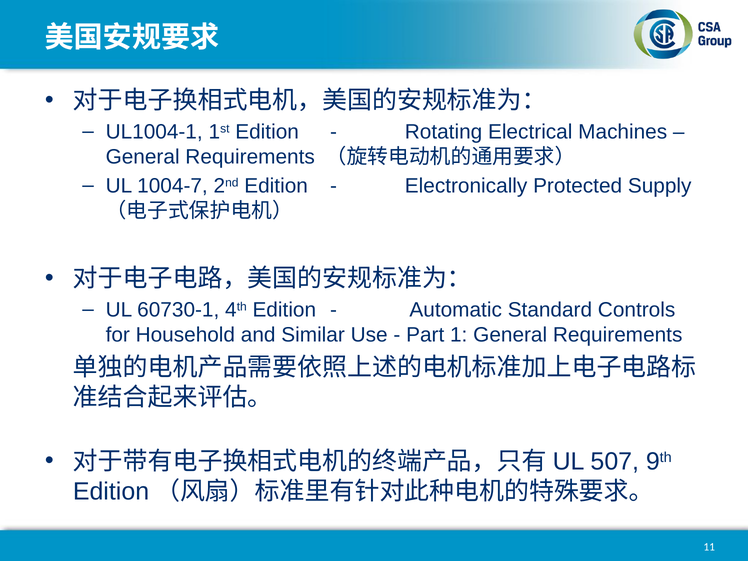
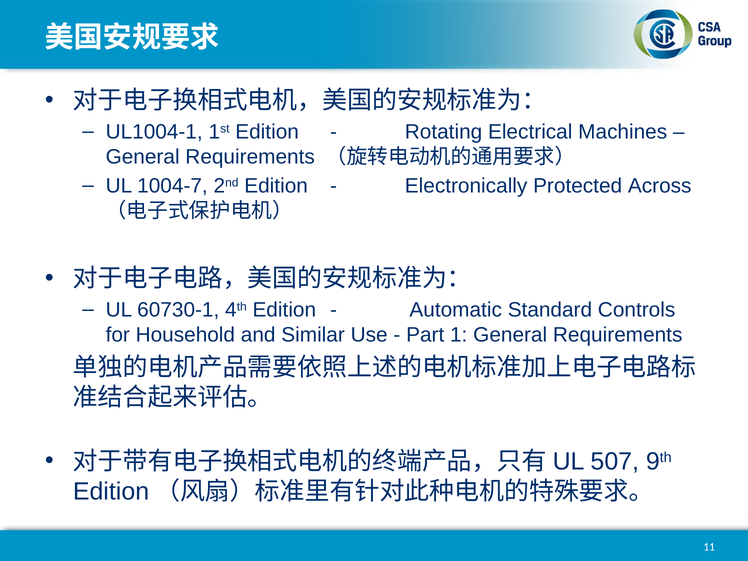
Supply: Supply -> Across
